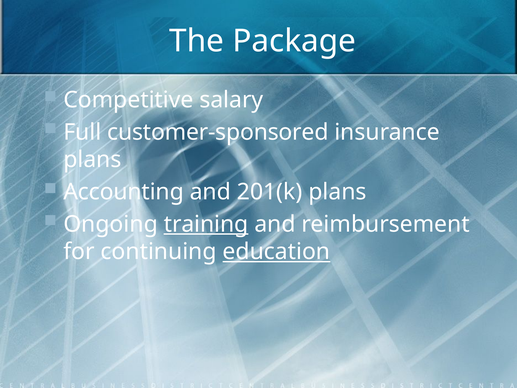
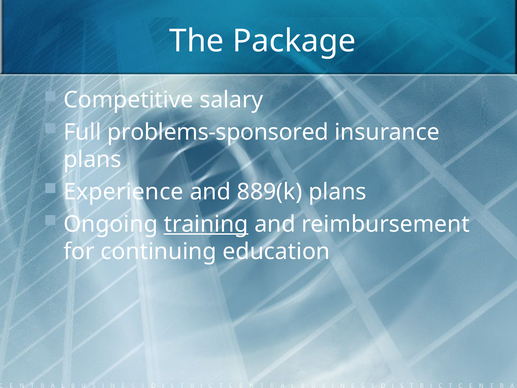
customer-sponsored: customer-sponsored -> problems-sponsored
Accounting: Accounting -> Experience
201(k: 201(k -> 889(k
education underline: present -> none
